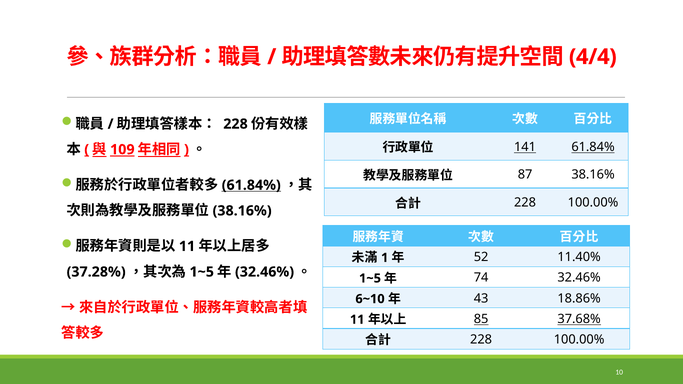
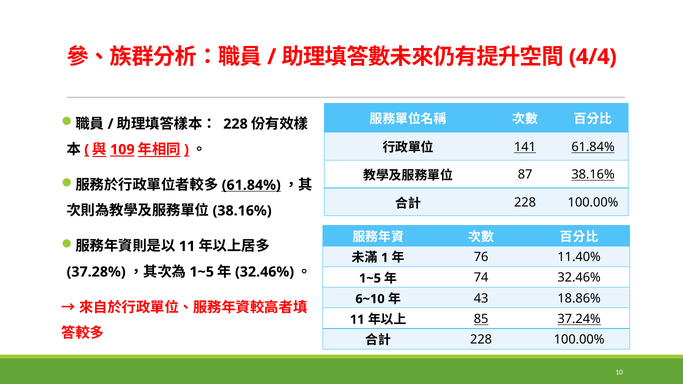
38.16% at (593, 175) underline: none -> present
52: 52 -> 76
37.68%: 37.68% -> 37.24%
